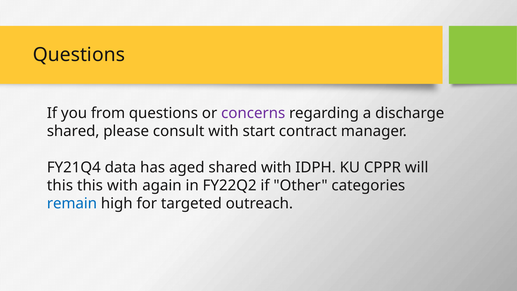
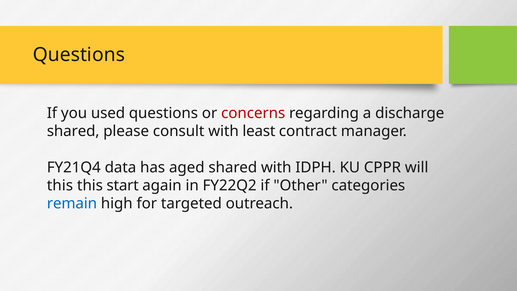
from: from -> used
concerns colour: purple -> red
start: start -> least
this with: with -> start
